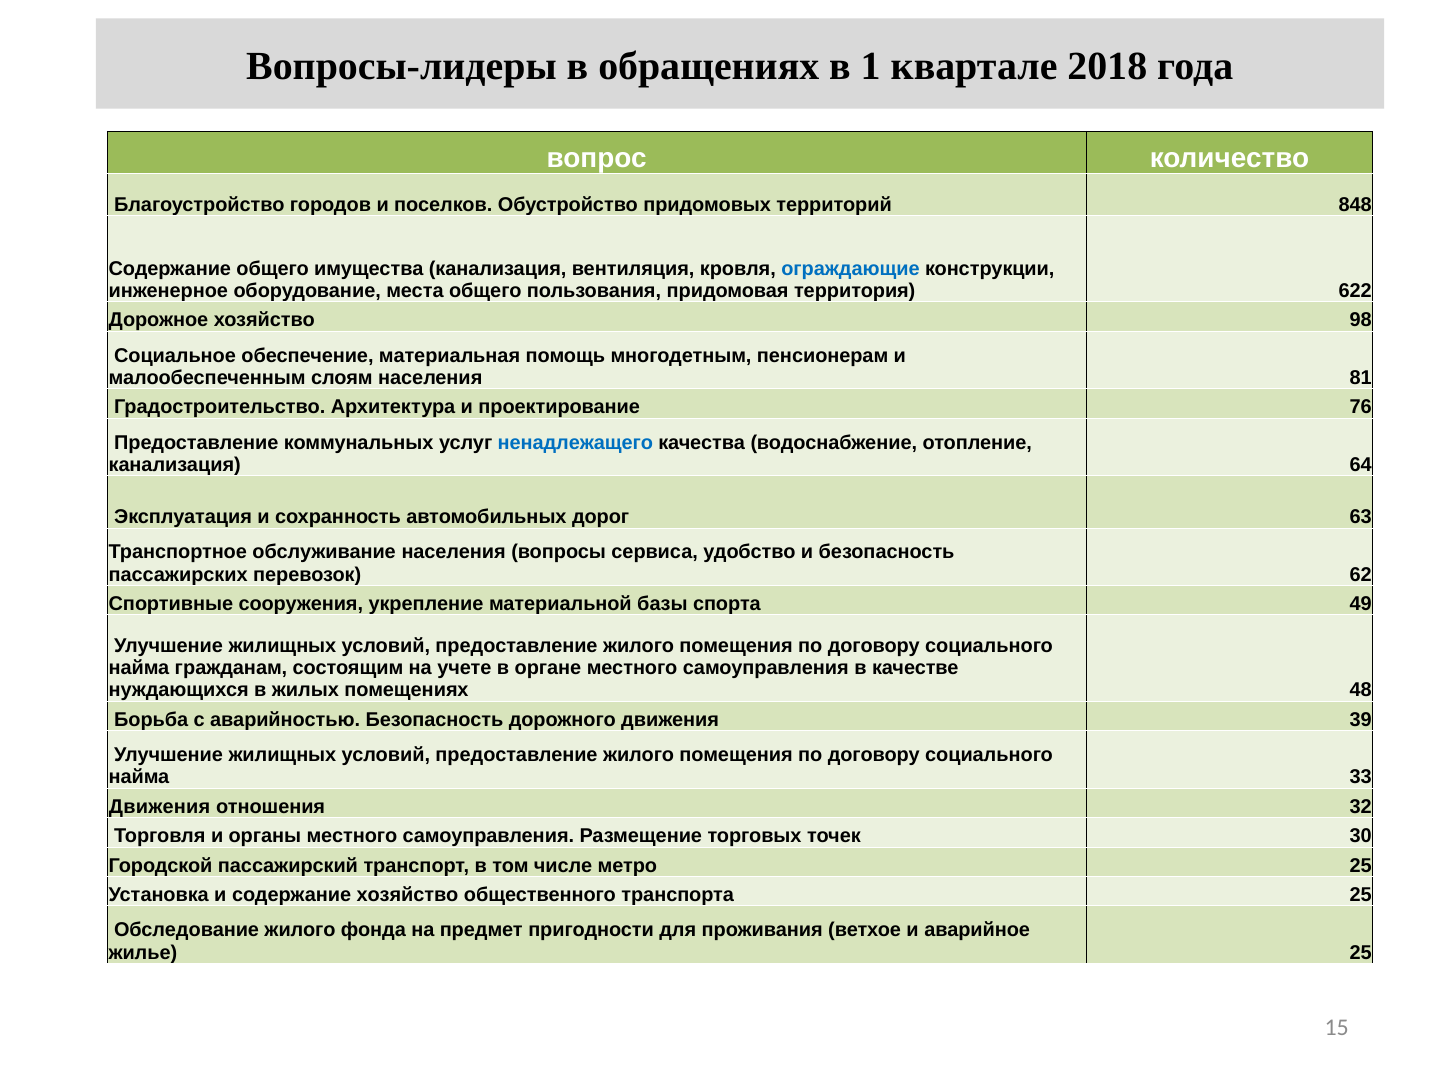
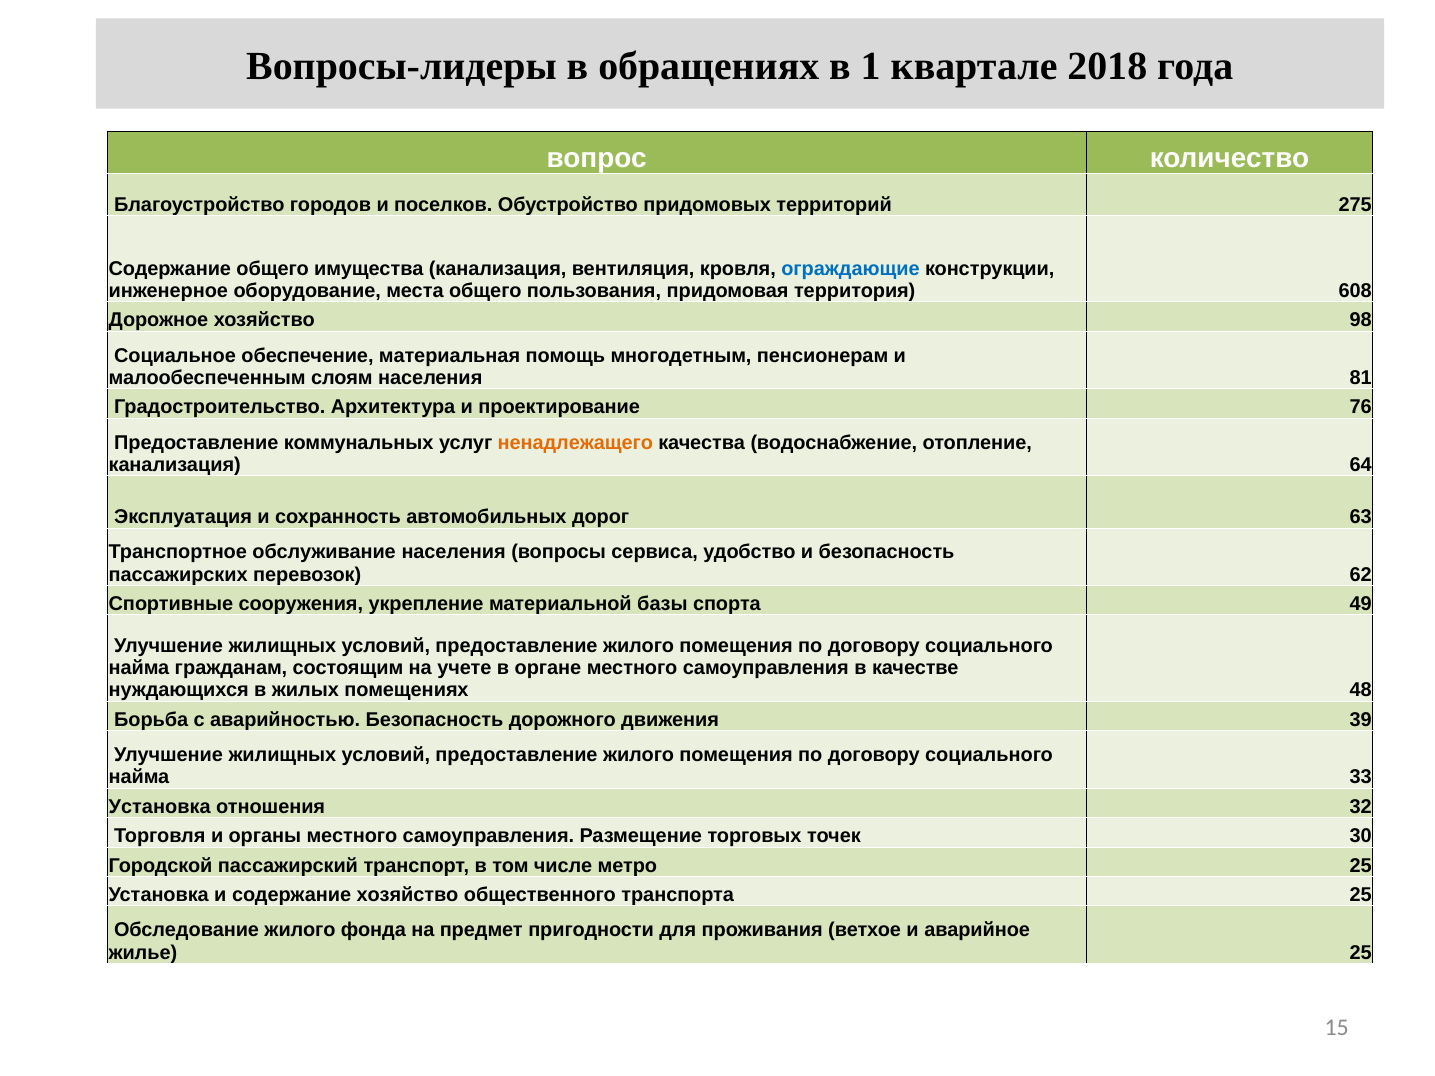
848: 848 -> 275
622: 622 -> 608
ненадлежащего colour: blue -> orange
Движения at (160, 807): Движения -> Установка
